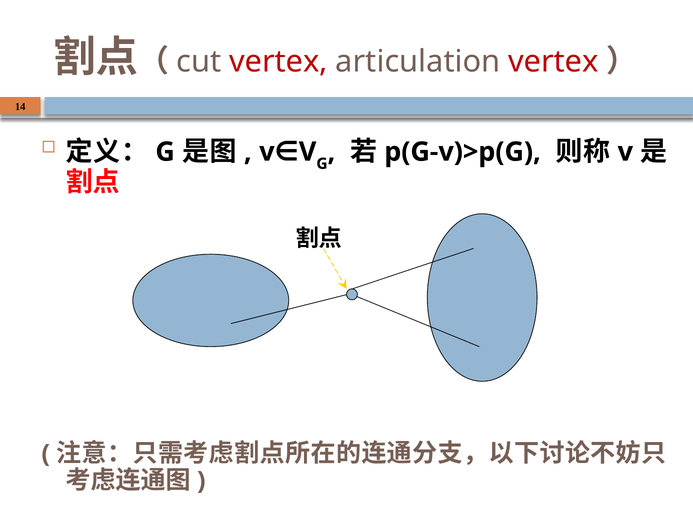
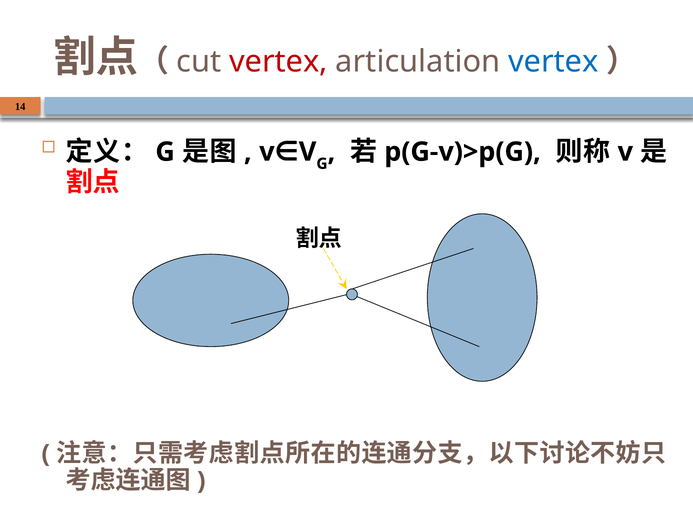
vertex at (553, 62) colour: red -> blue
